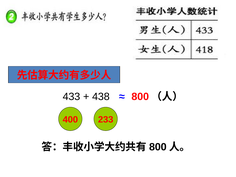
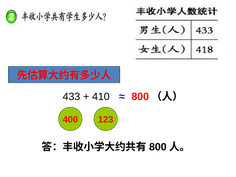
438: 438 -> 410
233: 233 -> 123
